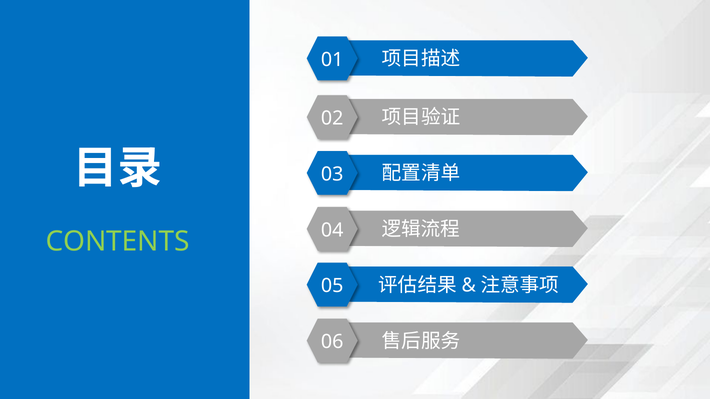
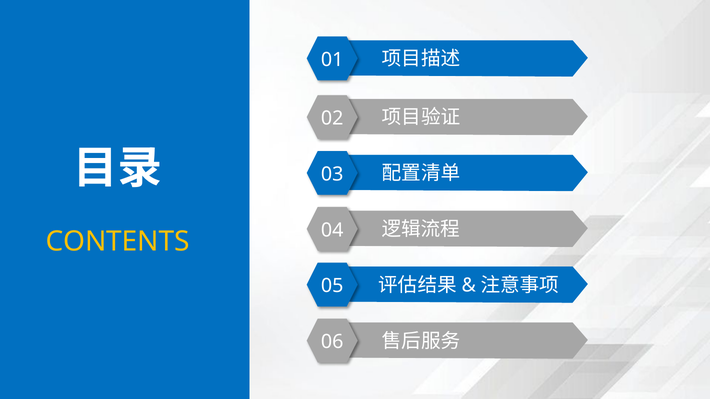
CONTENTS colour: light green -> yellow
